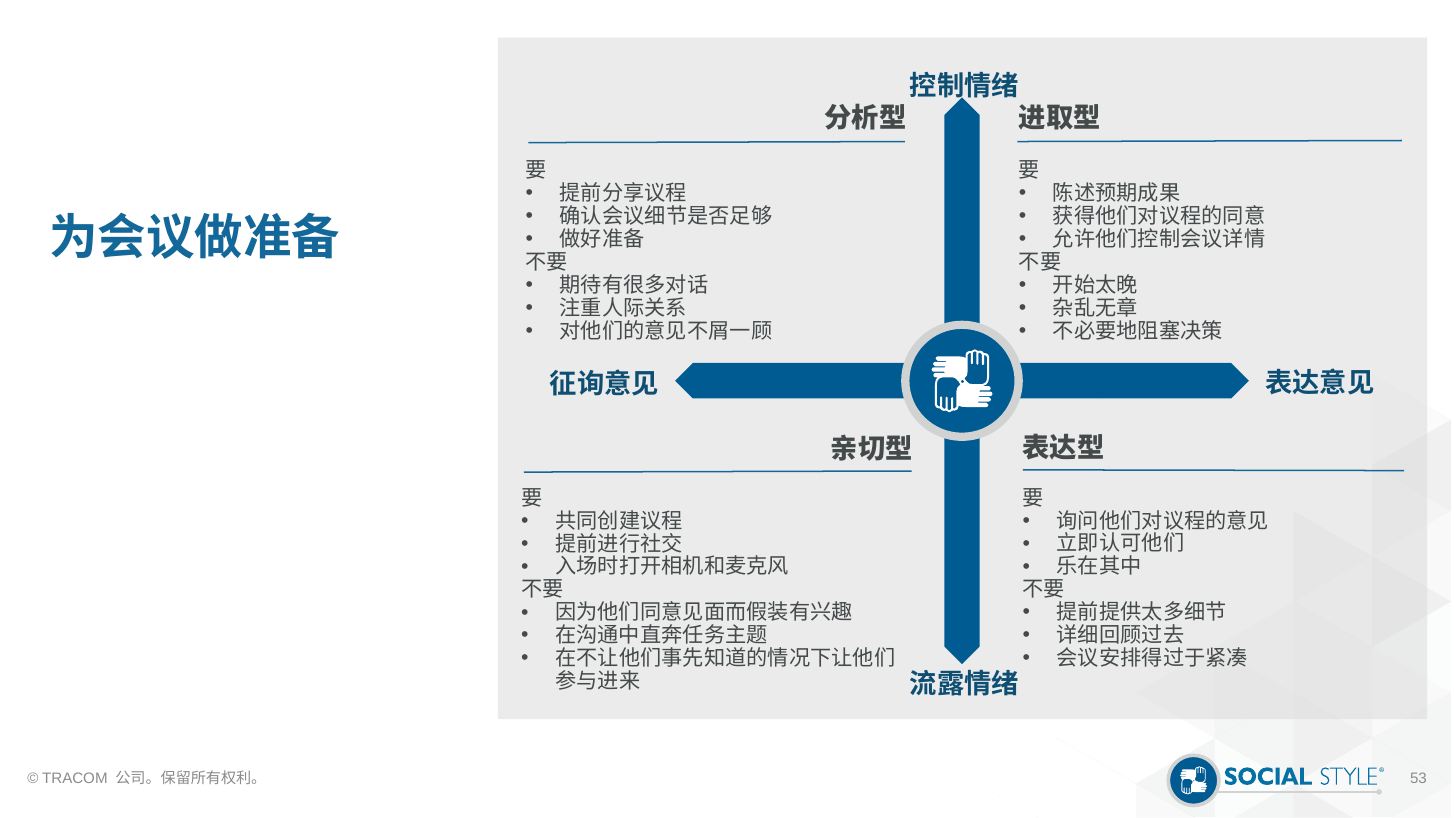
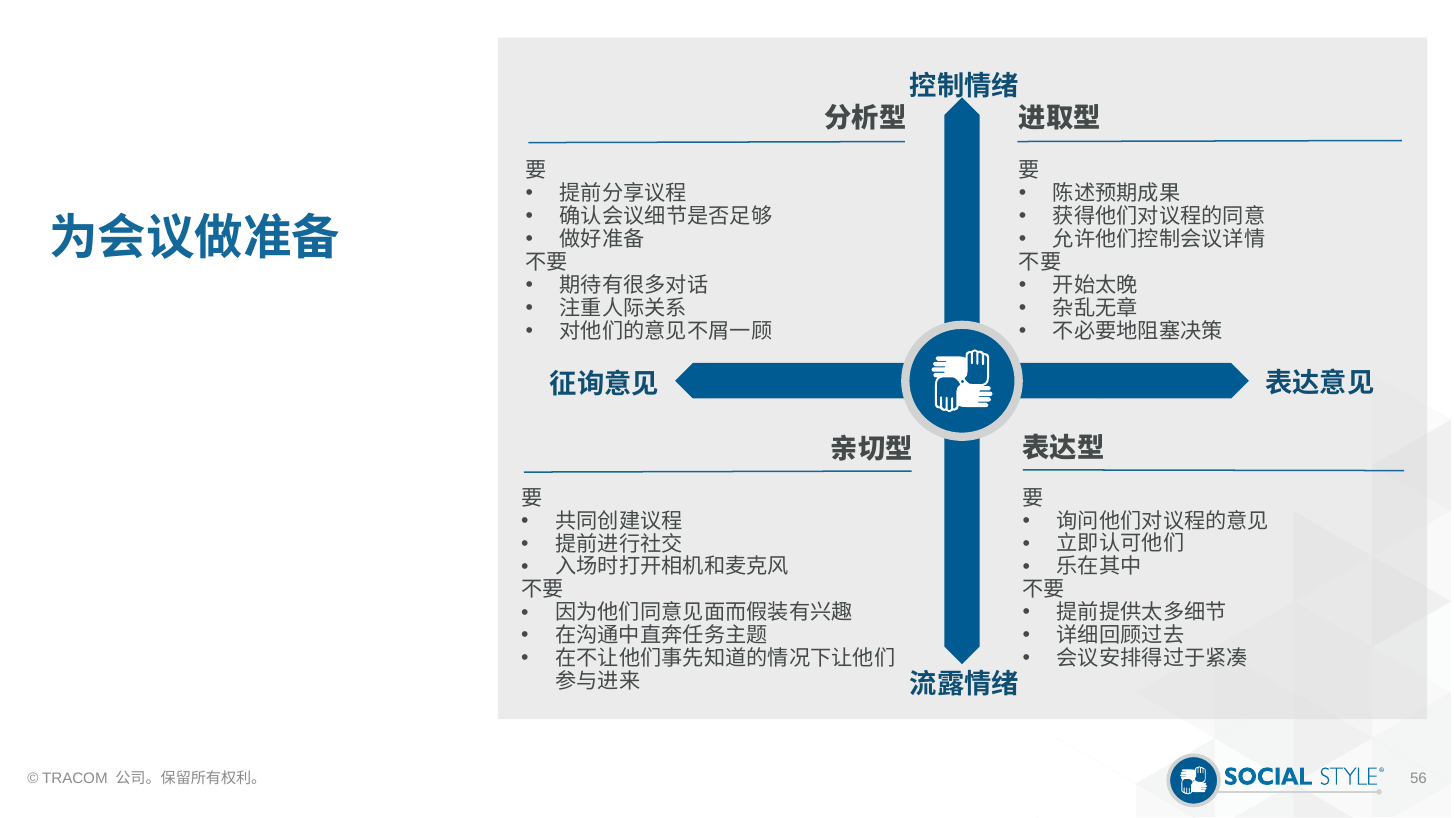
53: 53 -> 56
